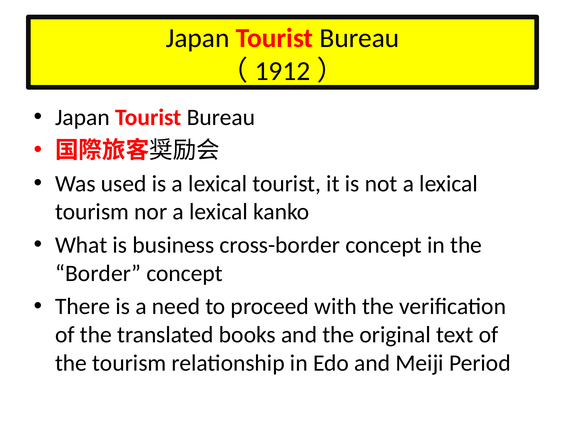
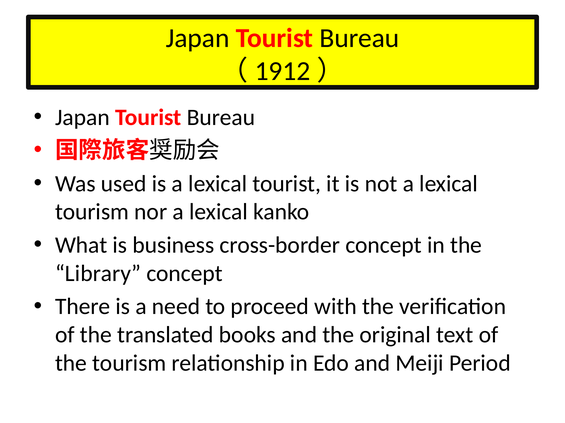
Border: Border -> Library
